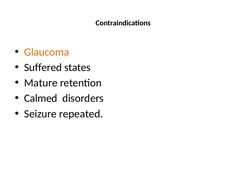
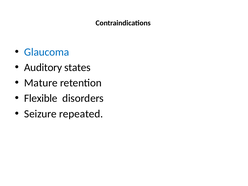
Glaucoma colour: orange -> blue
Suffered: Suffered -> Auditory
Calmed: Calmed -> Flexible
